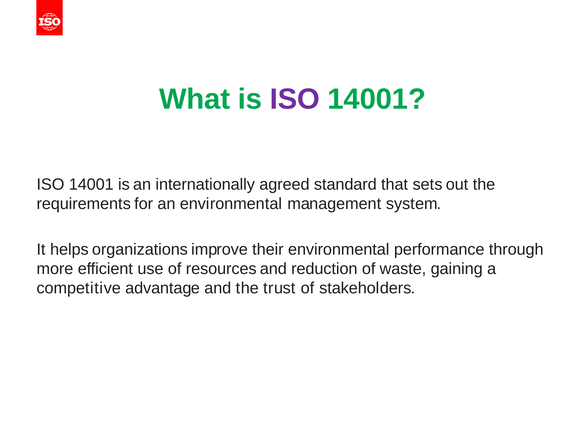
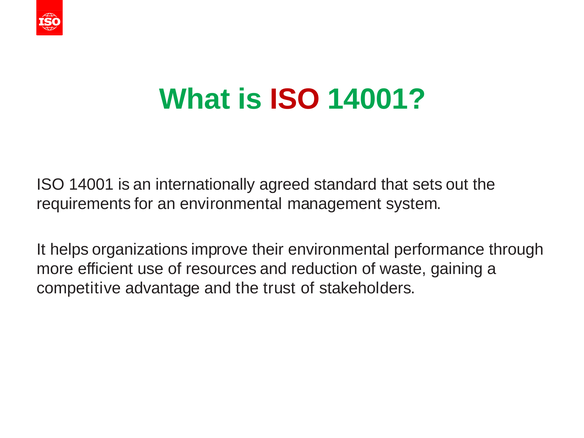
ISO at (295, 99) colour: purple -> red
